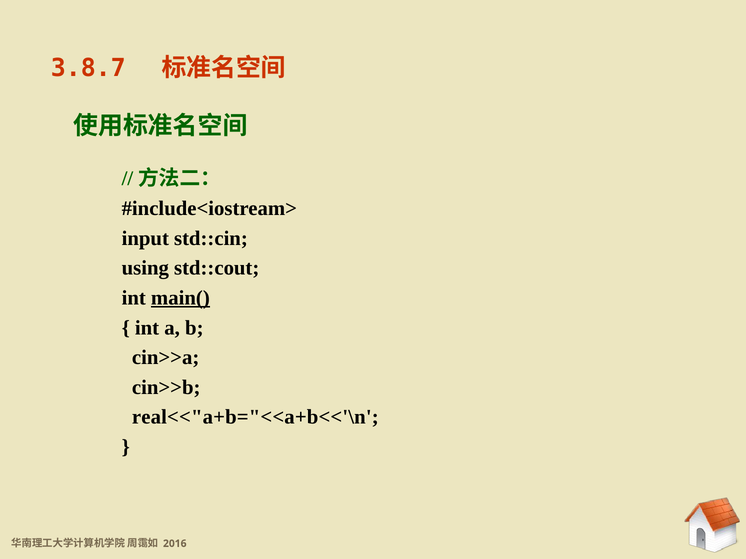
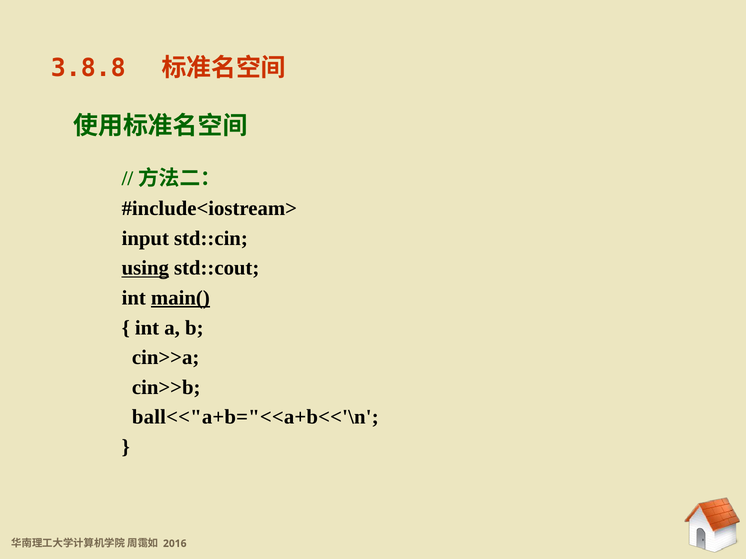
3.8.7: 3.8.7 -> 3.8.8
using underline: none -> present
real<<"a+b="<<a+b<<'\n: real<<"a+b="<<a+b<<'\n -> ball<<"a+b="<<a+b<<'\n
